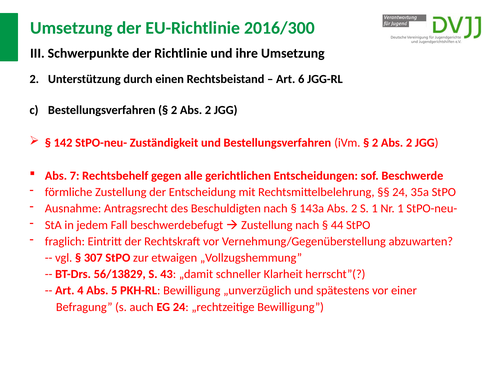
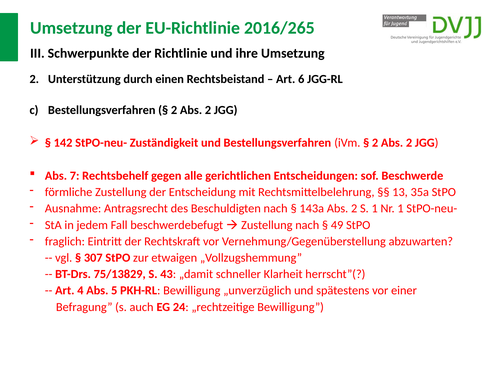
2016/300: 2016/300 -> 2016/265
24 at (400, 192): 24 -> 13
44: 44 -> 49
56/13829: 56/13829 -> 75/13829
